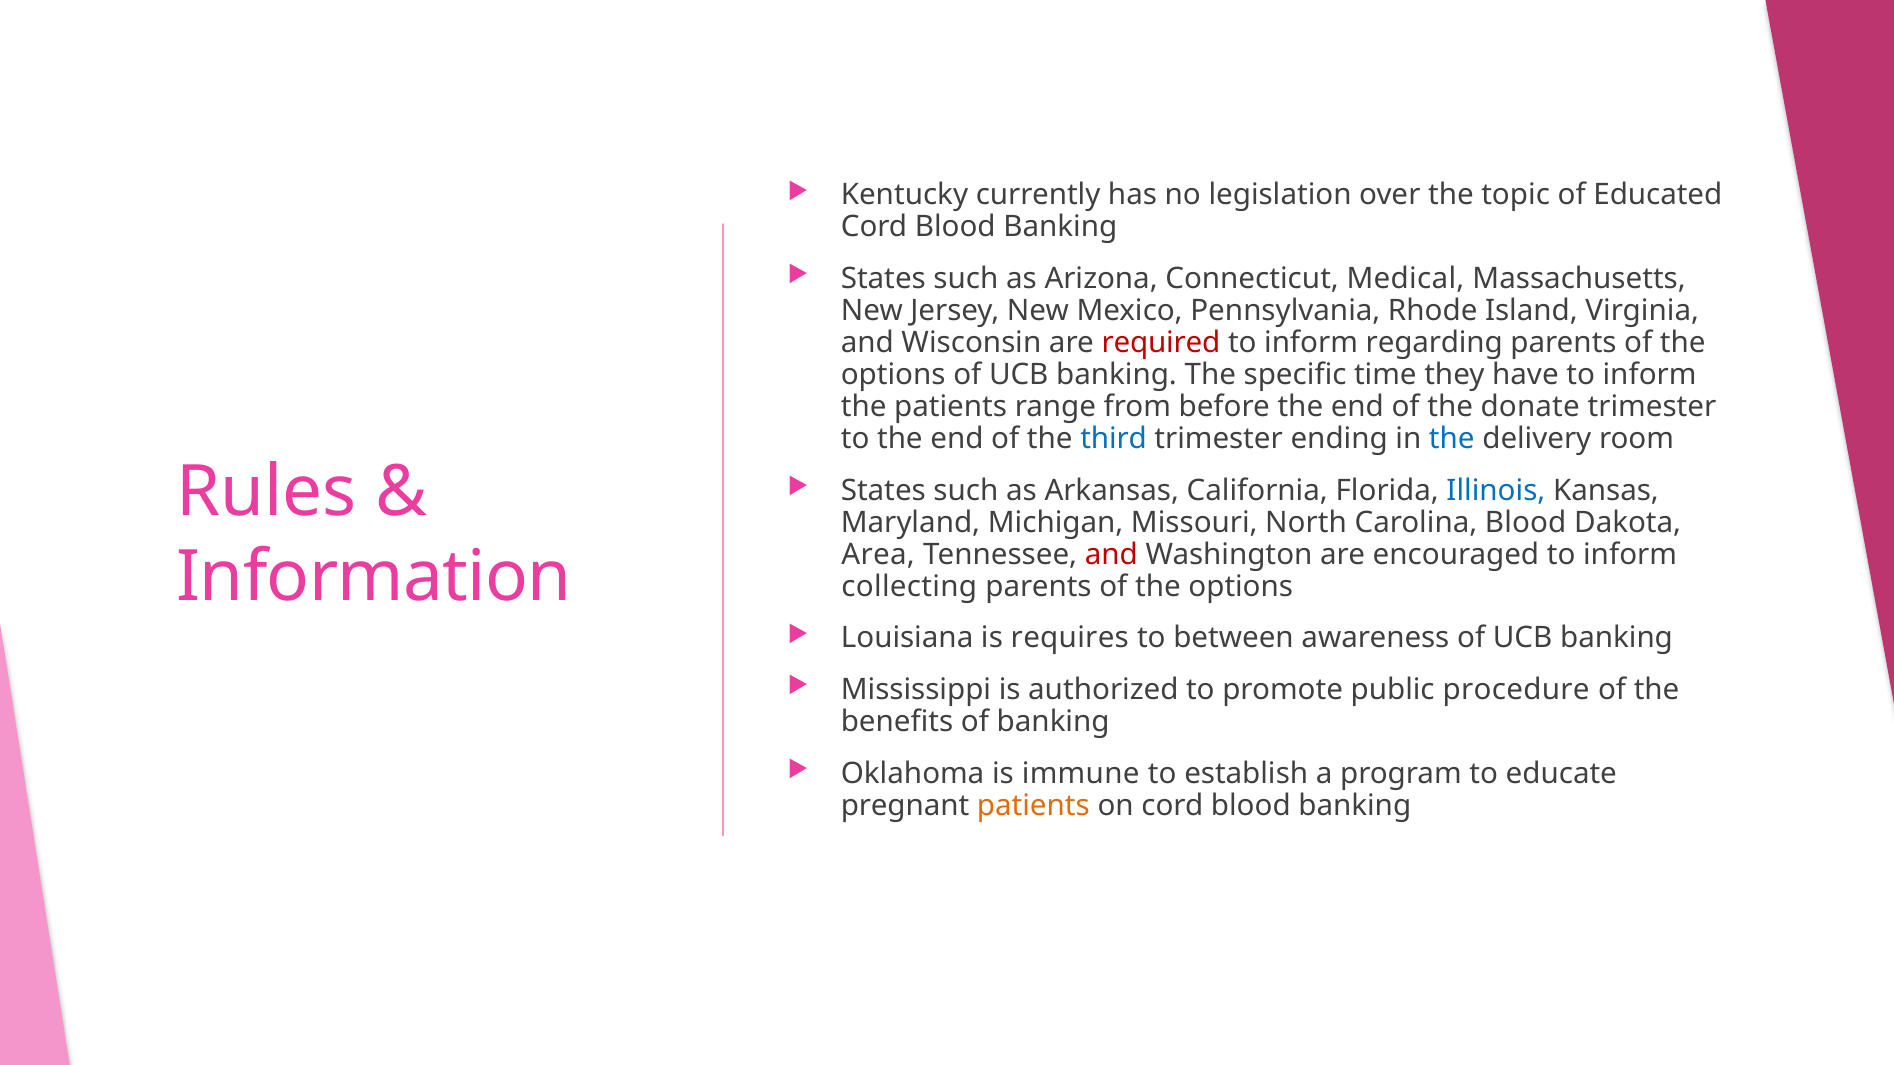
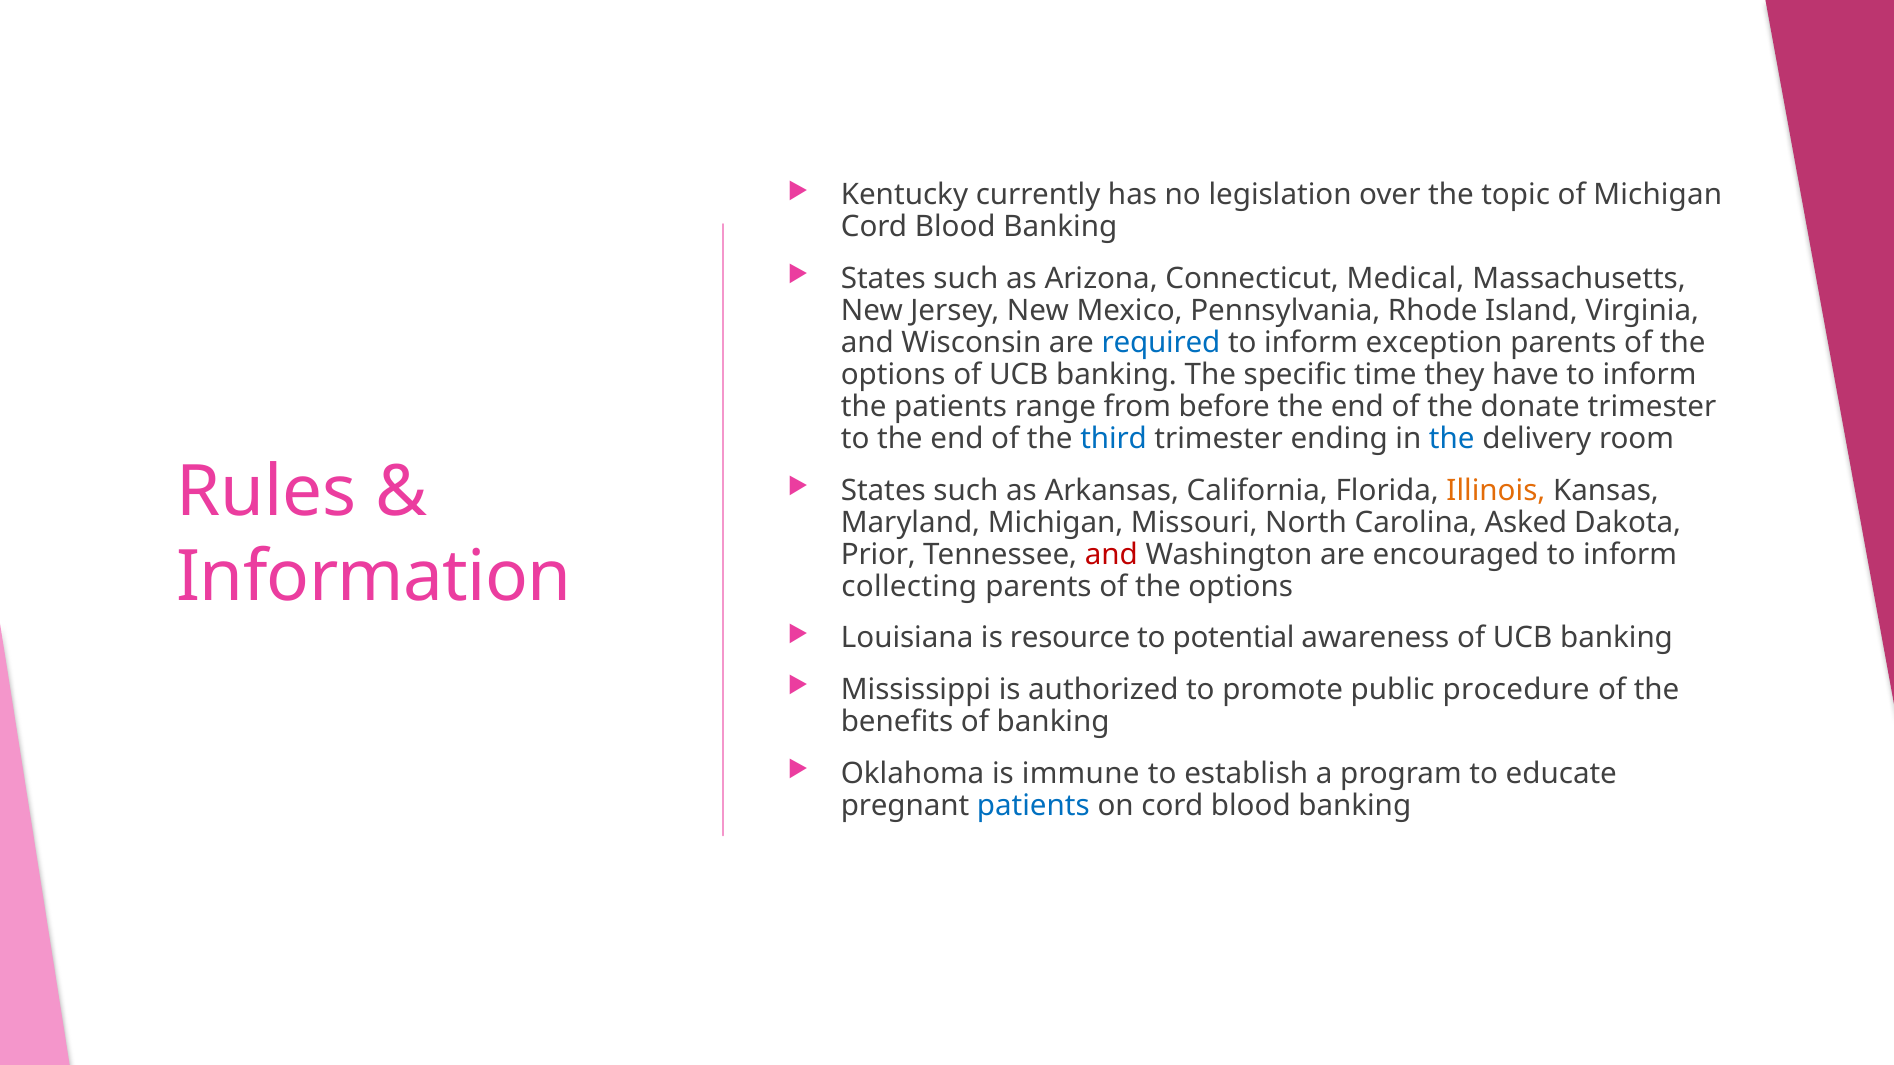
of Educated: Educated -> Michigan
required colour: red -> blue
regarding: regarding -> exception
Illinois colour: blue -> orange
Carolina Blood: Blood -> Asked
Area: Area -> Prior
requires: requires -> resource
between: between -> potential
patients at (1033, 806) colour: orange -> blue
